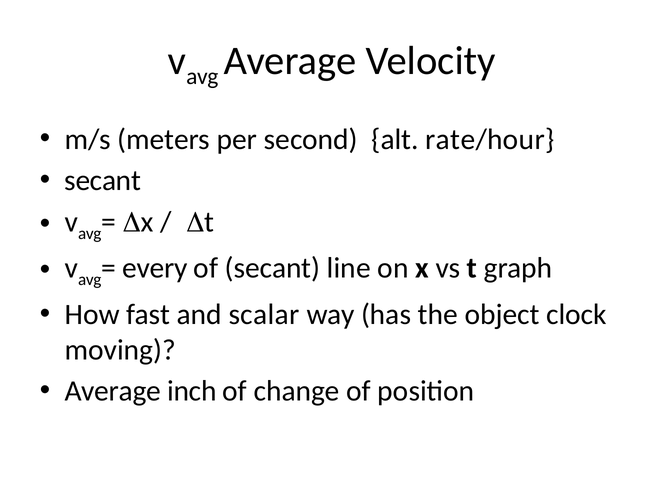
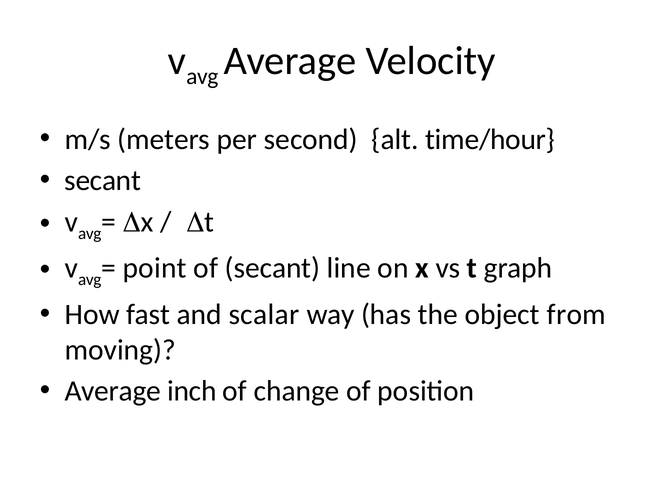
rate/hour: rate/hour -> time/hour
every: every -> point
clock: clock -> from
